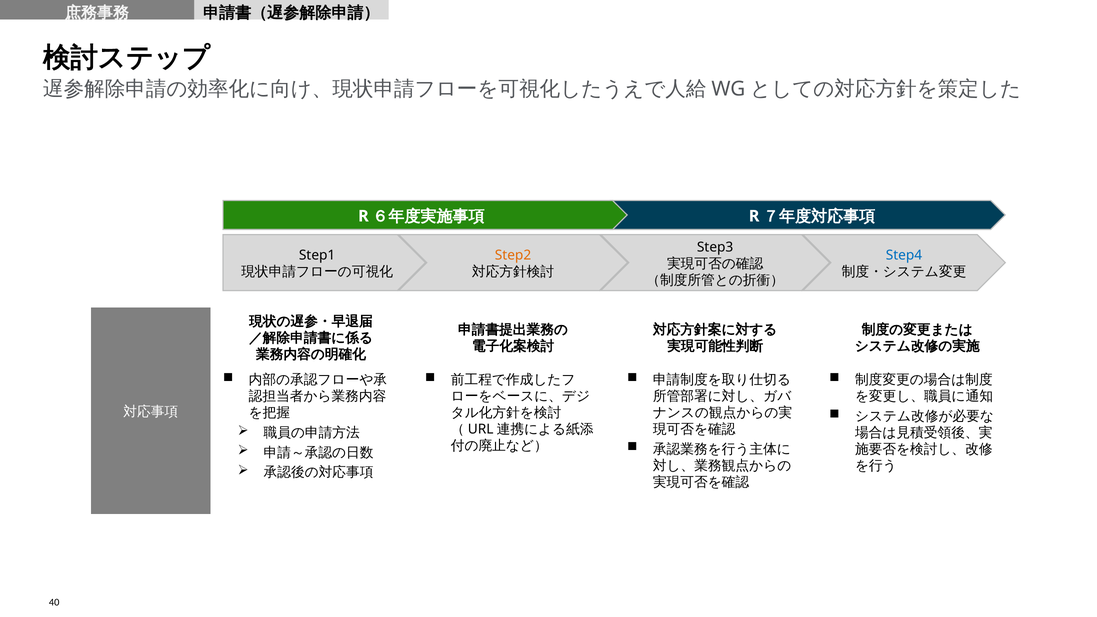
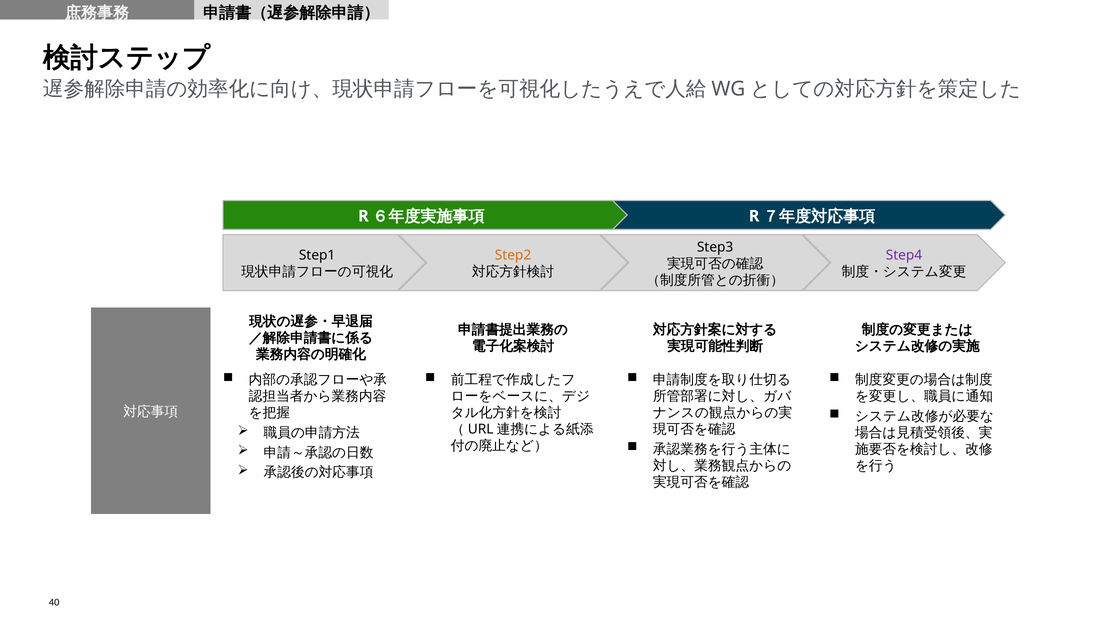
Step4 colour: blue -> purple
